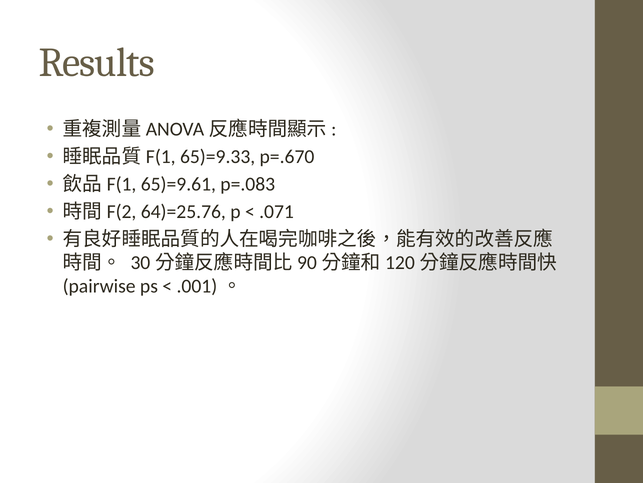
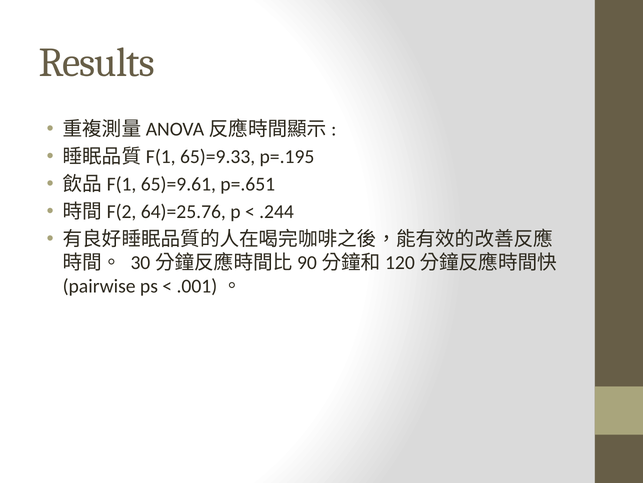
p=.670: p=.670 -> p=.195
p=.083: p=.083 -> p=.651
.071: .071 -> .244
